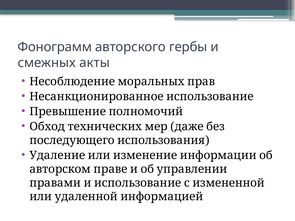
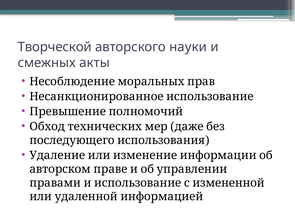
Фонограмм: Фонограмм -> Творческой
гербы: гербы -> науки
